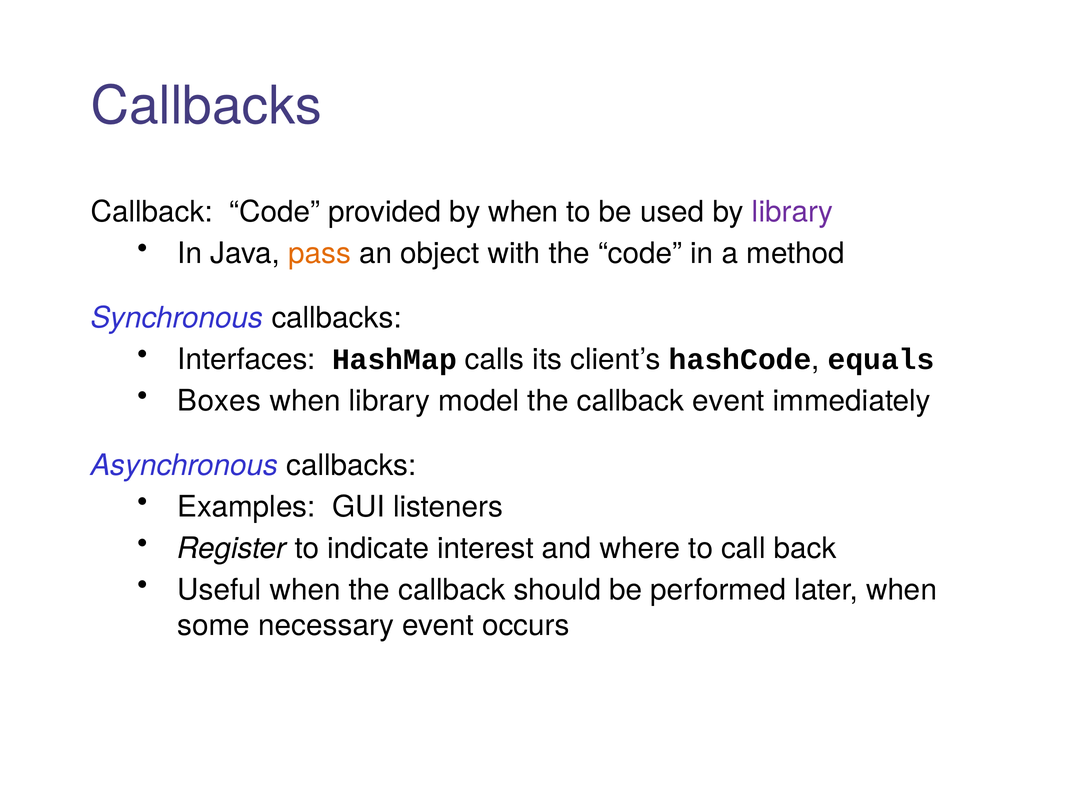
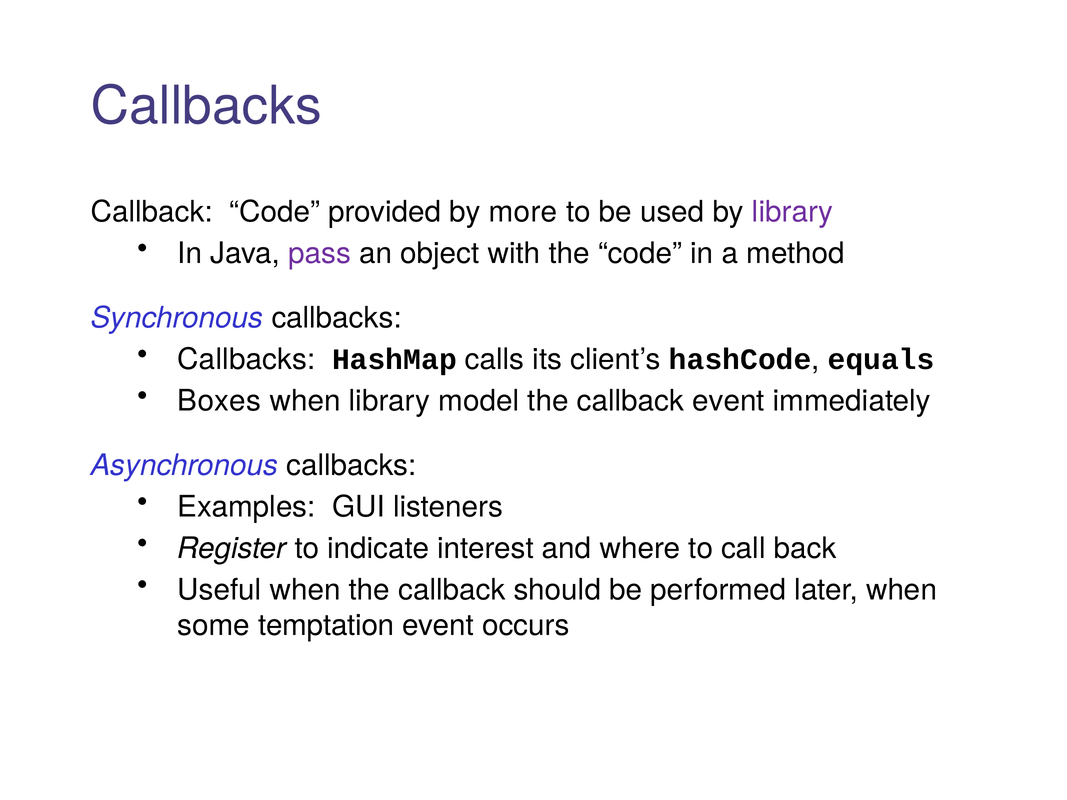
by when: when -> more
pass colour: orange -> purple
Interfaces at (247, 360): Interfaces -> Callbacks
necessary: necessary -> temptation
